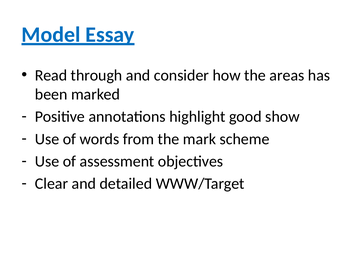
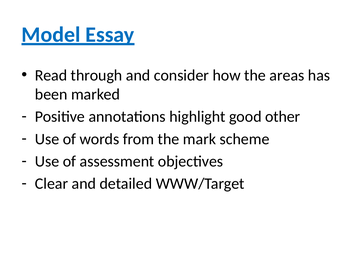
show: show -> other
